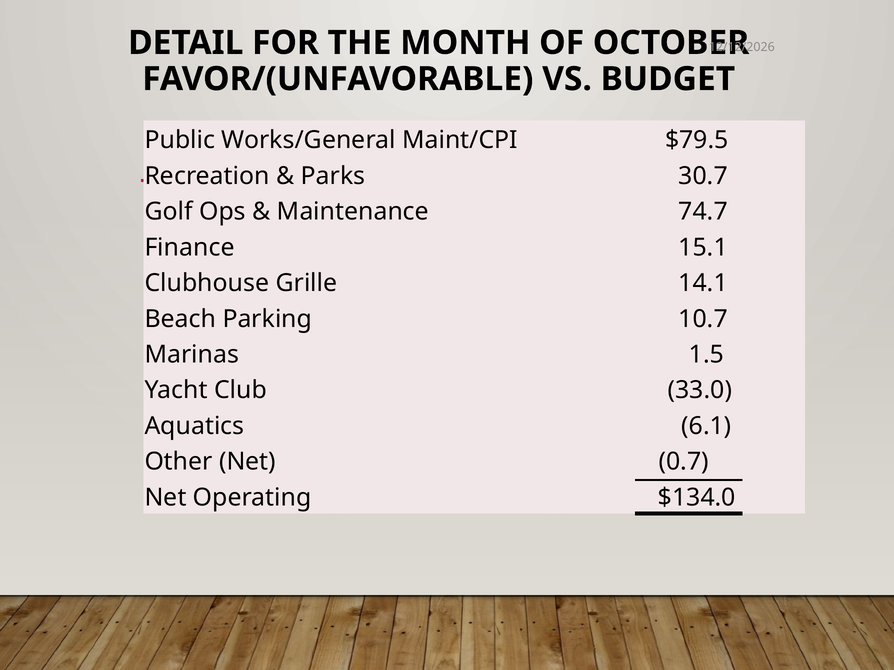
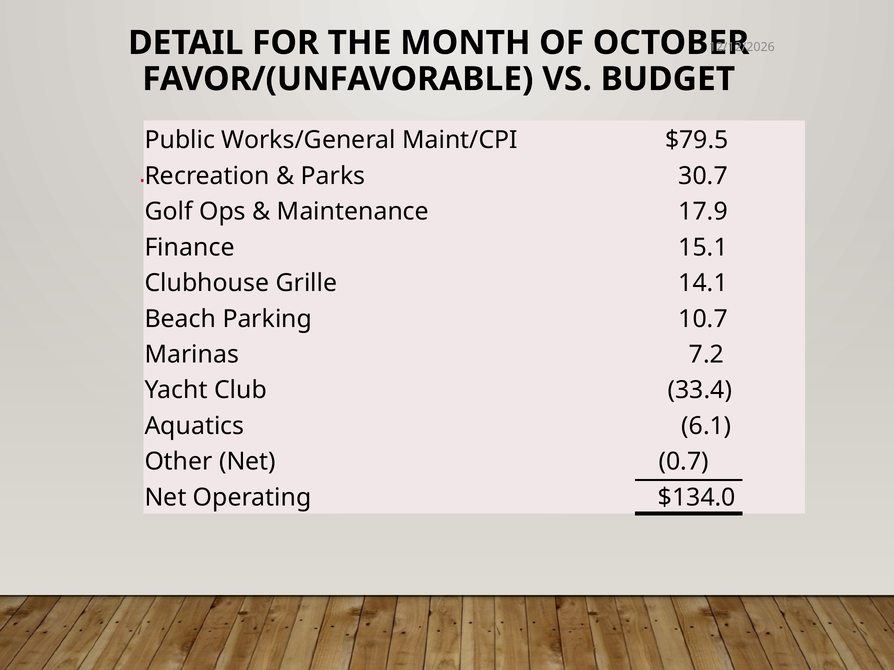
74.7: 74.7 -> 17.9
1.5: 1.5 -> 7.2
33.0: 33.0 -> 33.4
